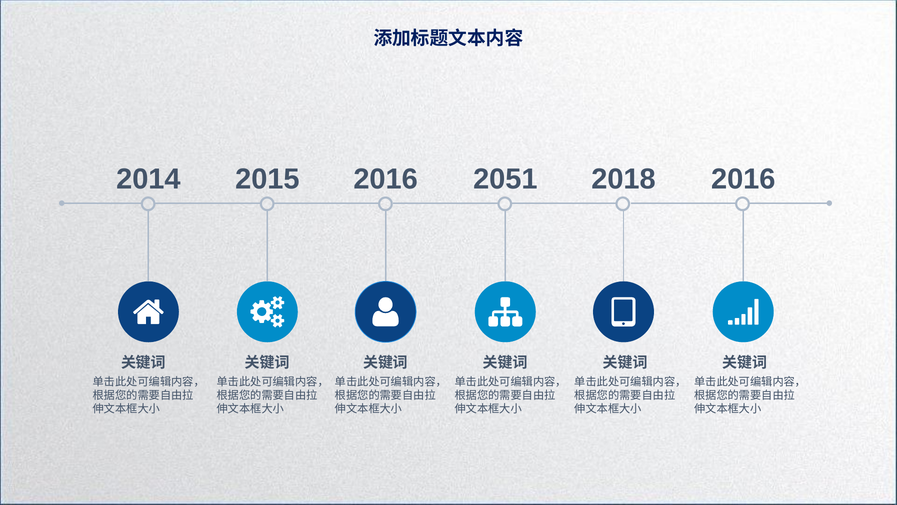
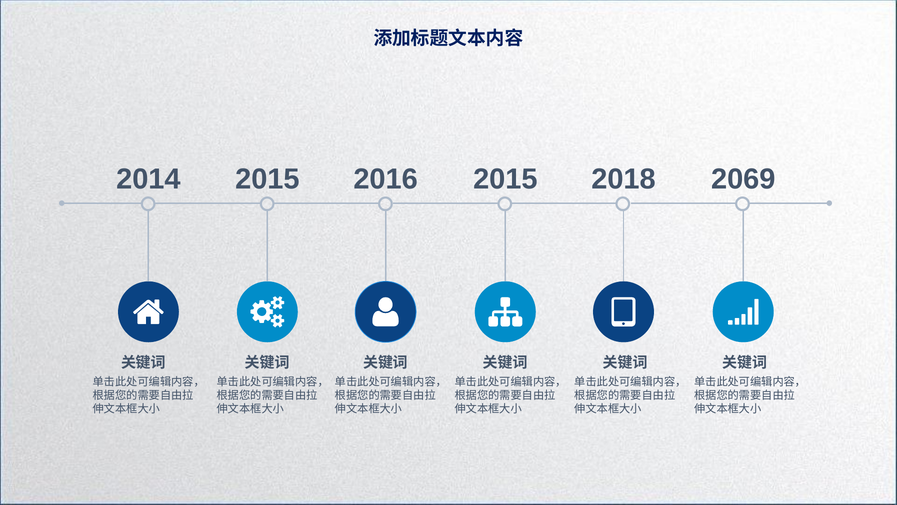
2016 2051: 2051 -> 2015
2018 2016: 2016 -> 2069
